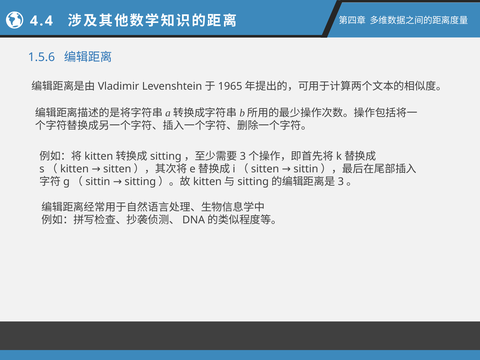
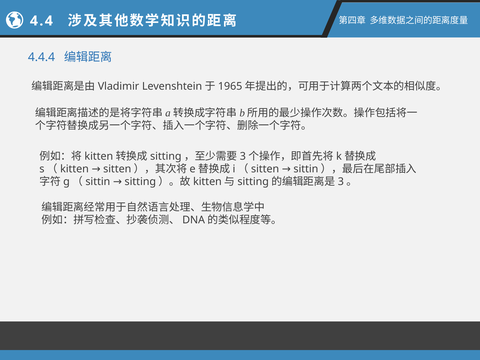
1.5.6: 1.5.6 -> 4.4.4
